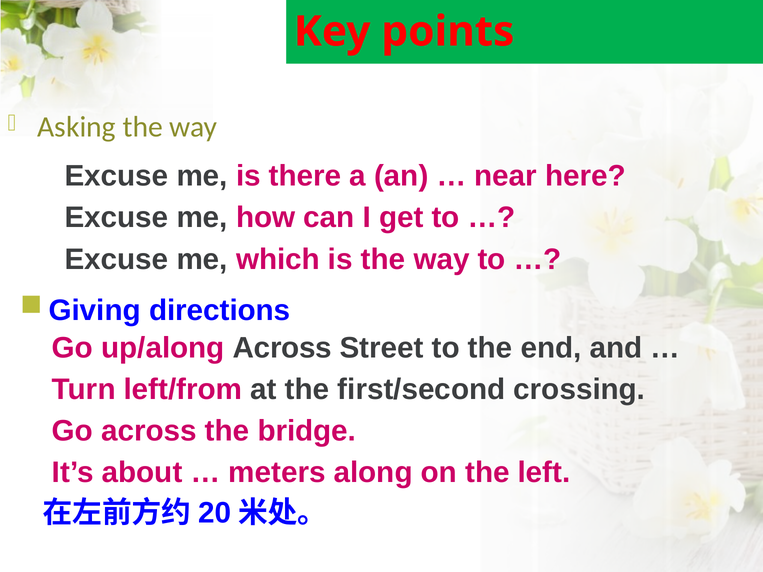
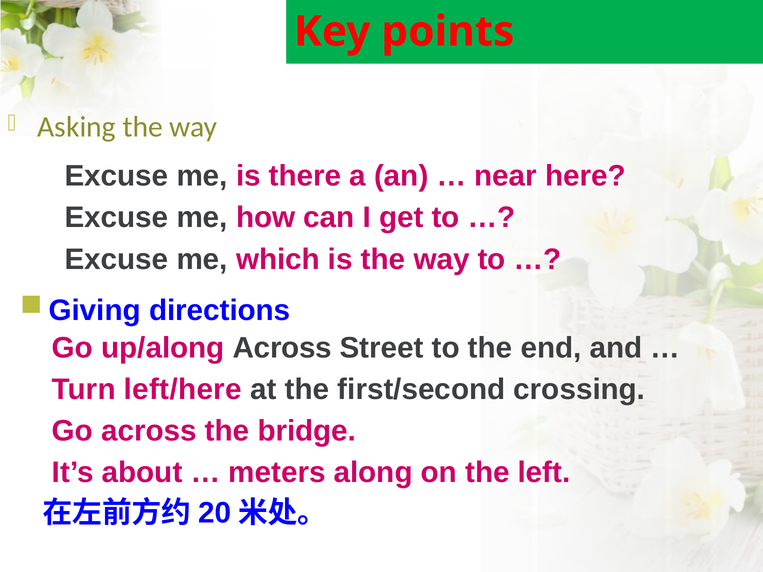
left/from: left/from -> left/here
